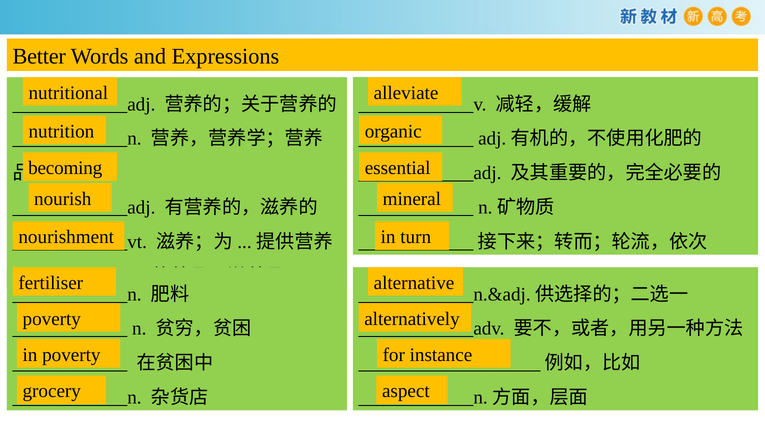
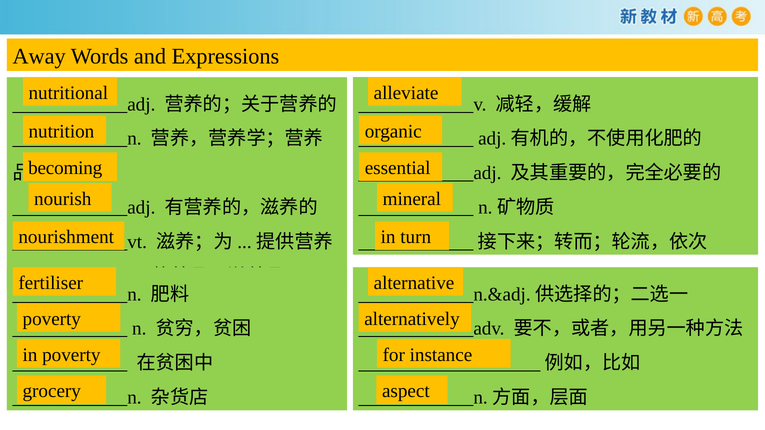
Better: Better -> Away
